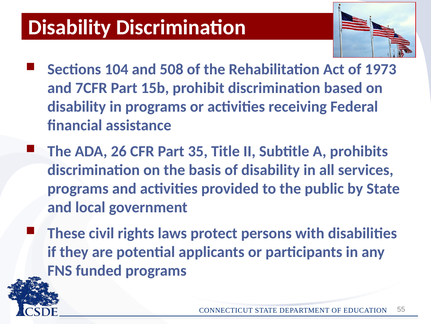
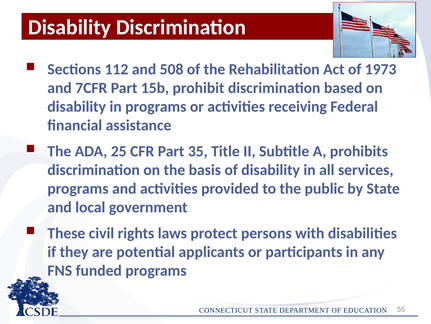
104: 104 -> 112
26: 26 -> 25
